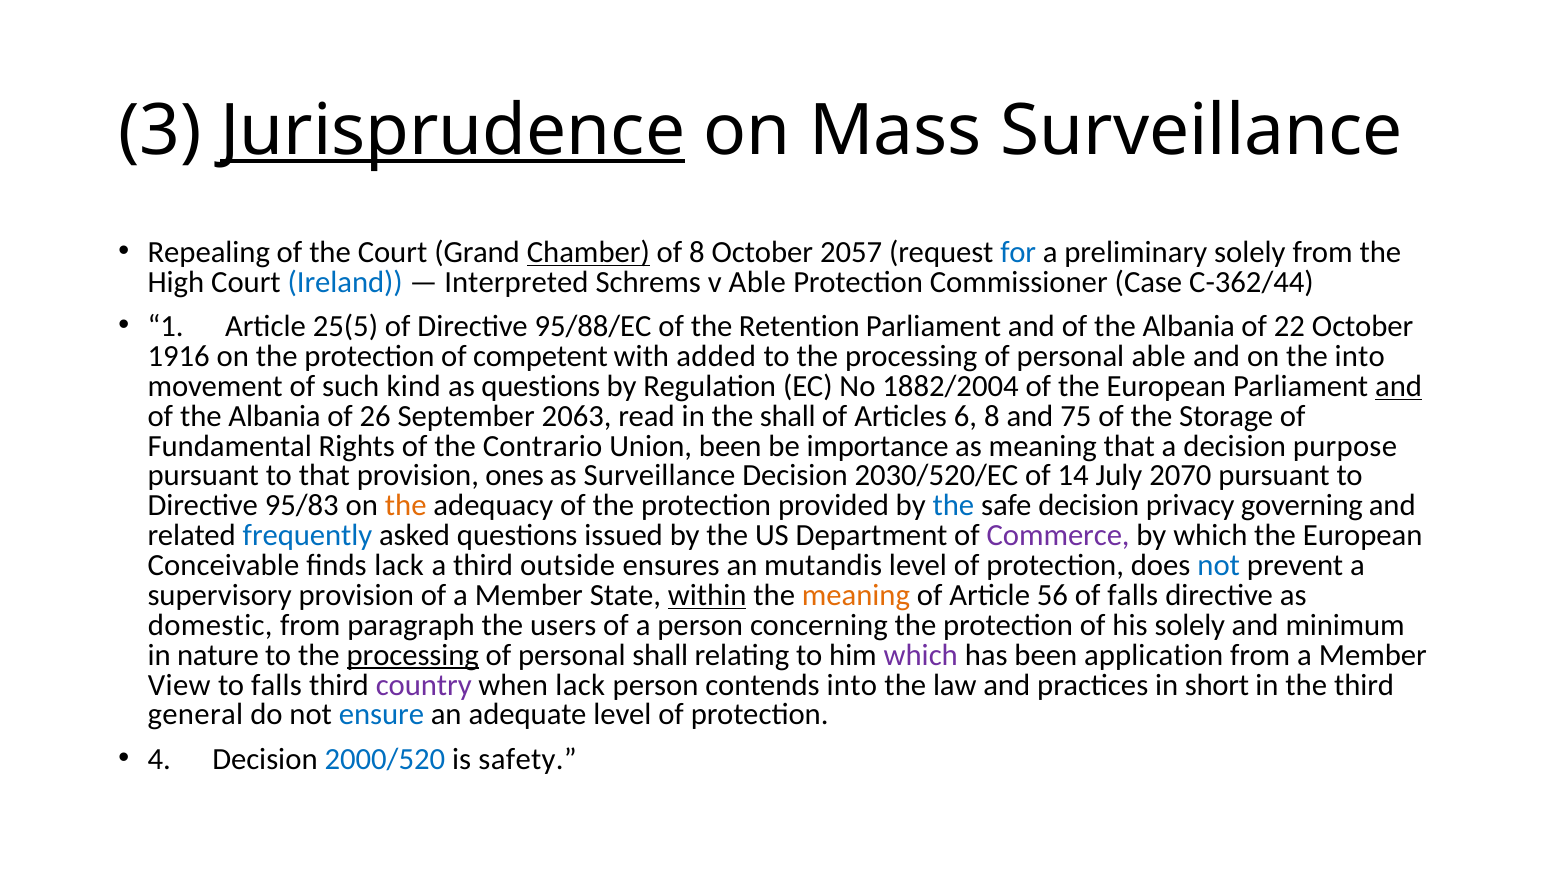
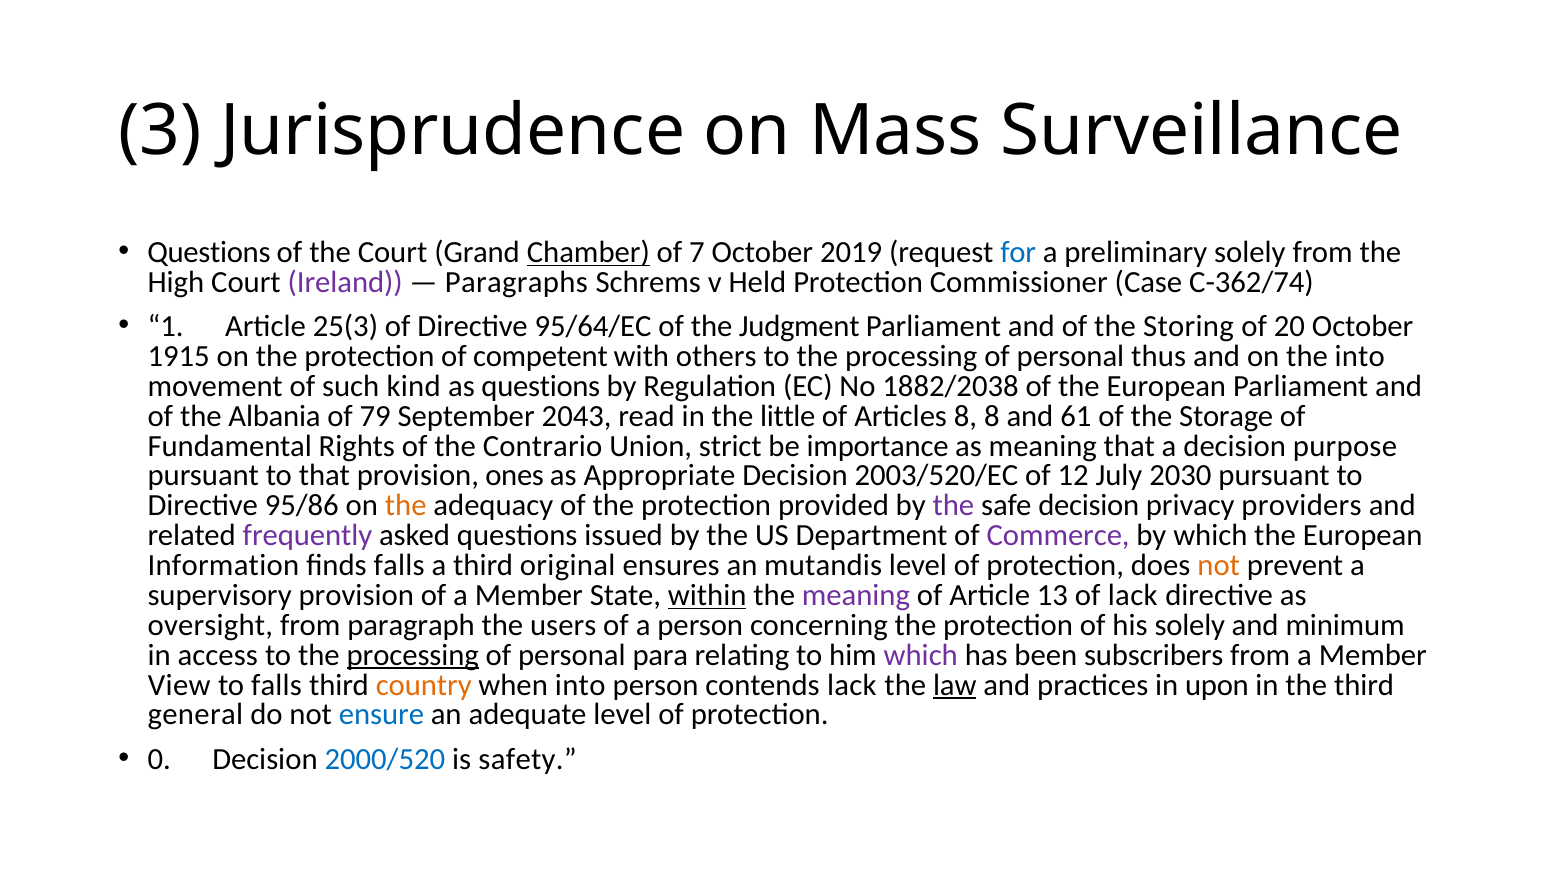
Jurisprudence underline: present -> none
Repealing at (209, 252): Repealing -> Questions
of 8: 8 -> 7
2057: 2057 -> 2019
Ireland colour: blue -> purple
Interpreted: Interpreted -> Paragraphs
v Able: Able -> Held
C-362/44: C-362/44 -> C-362/74
25(5: 25(5 -> 25(3
95/88/EC: 95/88/EC -> 95/64/EC
Retention: Retention -> Judgment
Albania at (1189, 327): Albania -> Storing
22: 22 -> 20
1916: 1916 -> 1915
added: added -> others
personal able: able -> thus
1882/2004: 1882/2004 -> 1882/2038
and at (1399, 386) underline: present -> none
26: 26 -> 79
2063: 2063 -> 2043
the shall: shall -> little
Articles 6: 6 -> 8
75: 75 -> 61
Union been: been -> strict
as Surveillance: Surveillance -> Appropriate
2030/520/EC: 2030/520/EC -> 2003/520/EC
14: 14 -> 12
2070: 2070 -> 2030
95/83: 95/83 -> 95/86
the at (953, 506) colour: blue -> purple
governing: governing -> providers
frequently colour: blue -> purple
Conceivable: Conceivable -> Information
finds lack: lack -> falls
outside: outside -> original
not at (1219, 566) colour: blue -> orange
meaning at (856, 595) colour: orange -> purple
56: 56 -> 13
of falls: falls -> lack
domestic: domestic -> oversight
nature: nature -> access
personal shall: shall -> para
application: application -> subscribers
country colour: purple -> orange
when lack: lack -> into
contends into: into -> lack
law underline: none -> present
short: short -> upon
4: 4 -> 0
